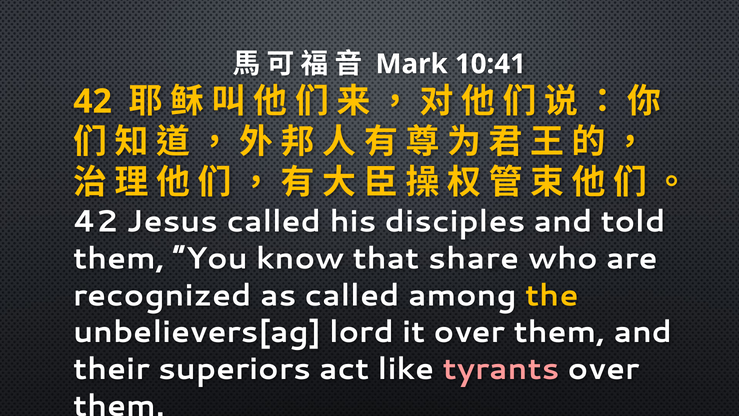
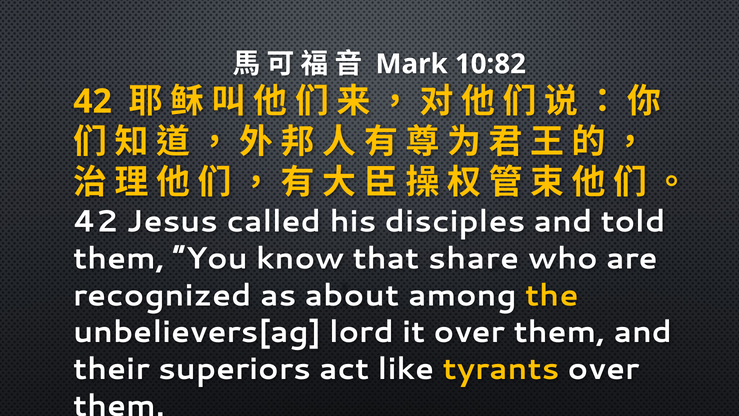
10:41: 10:41 -> 10:82
as called: called -> about
tyrants colour: pink -> yellow
